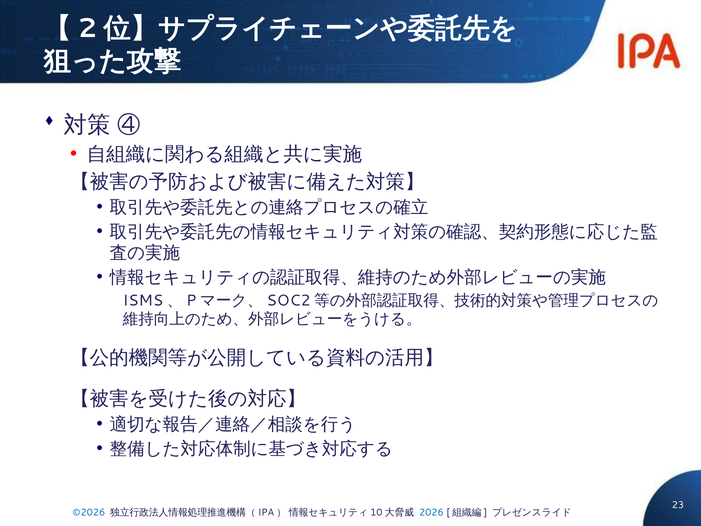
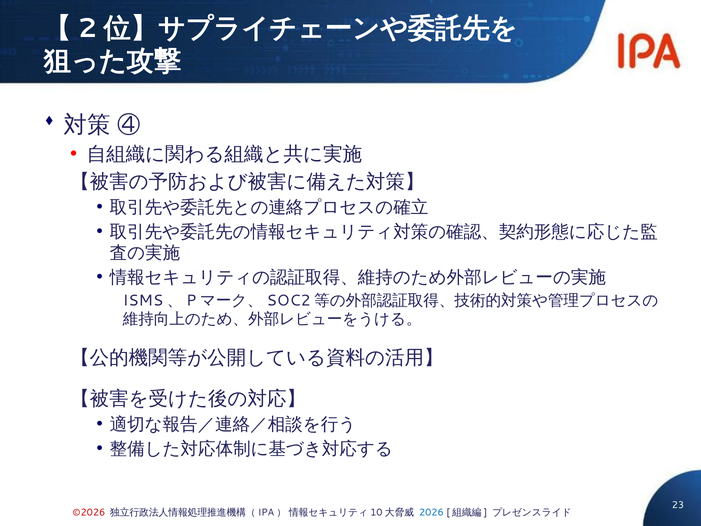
©2026 colour: blue -> red
